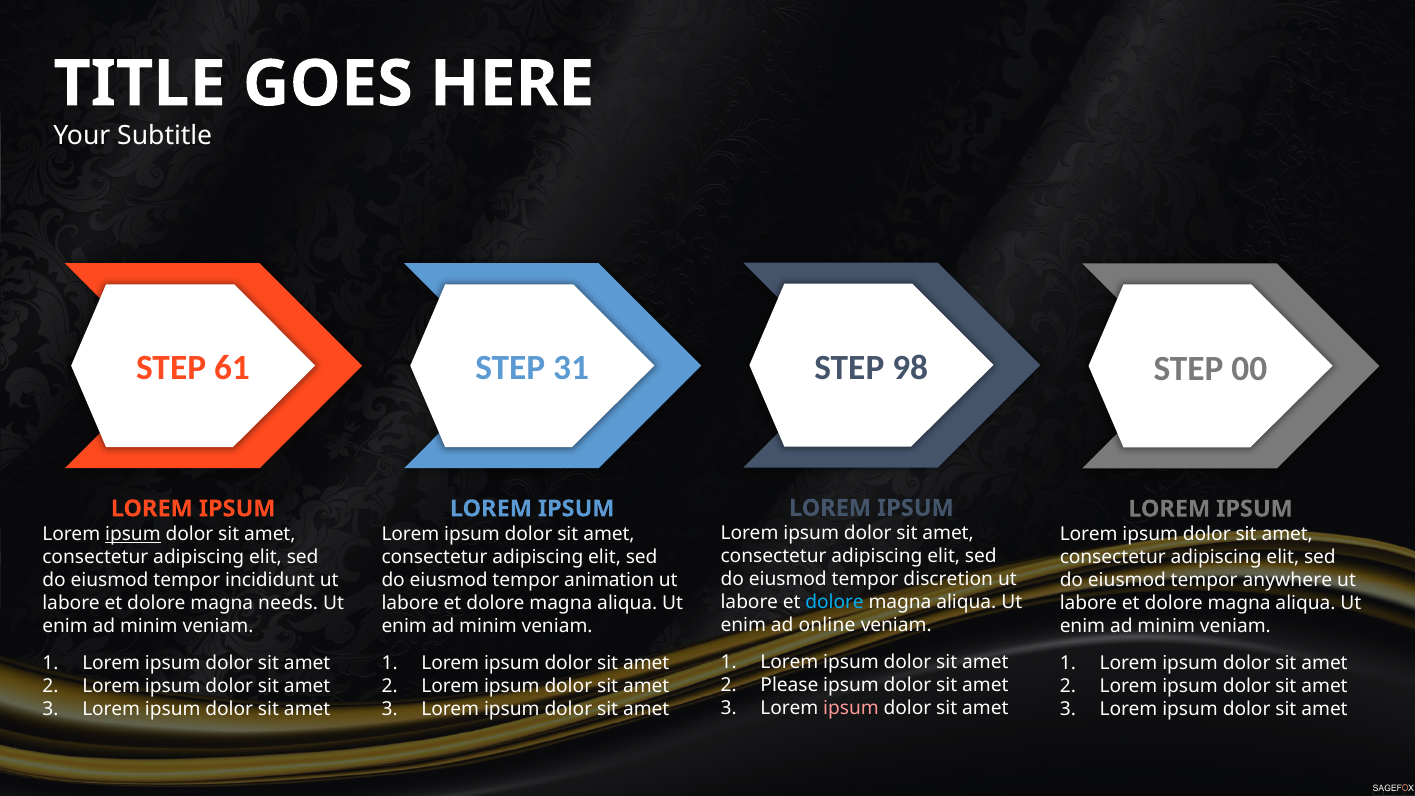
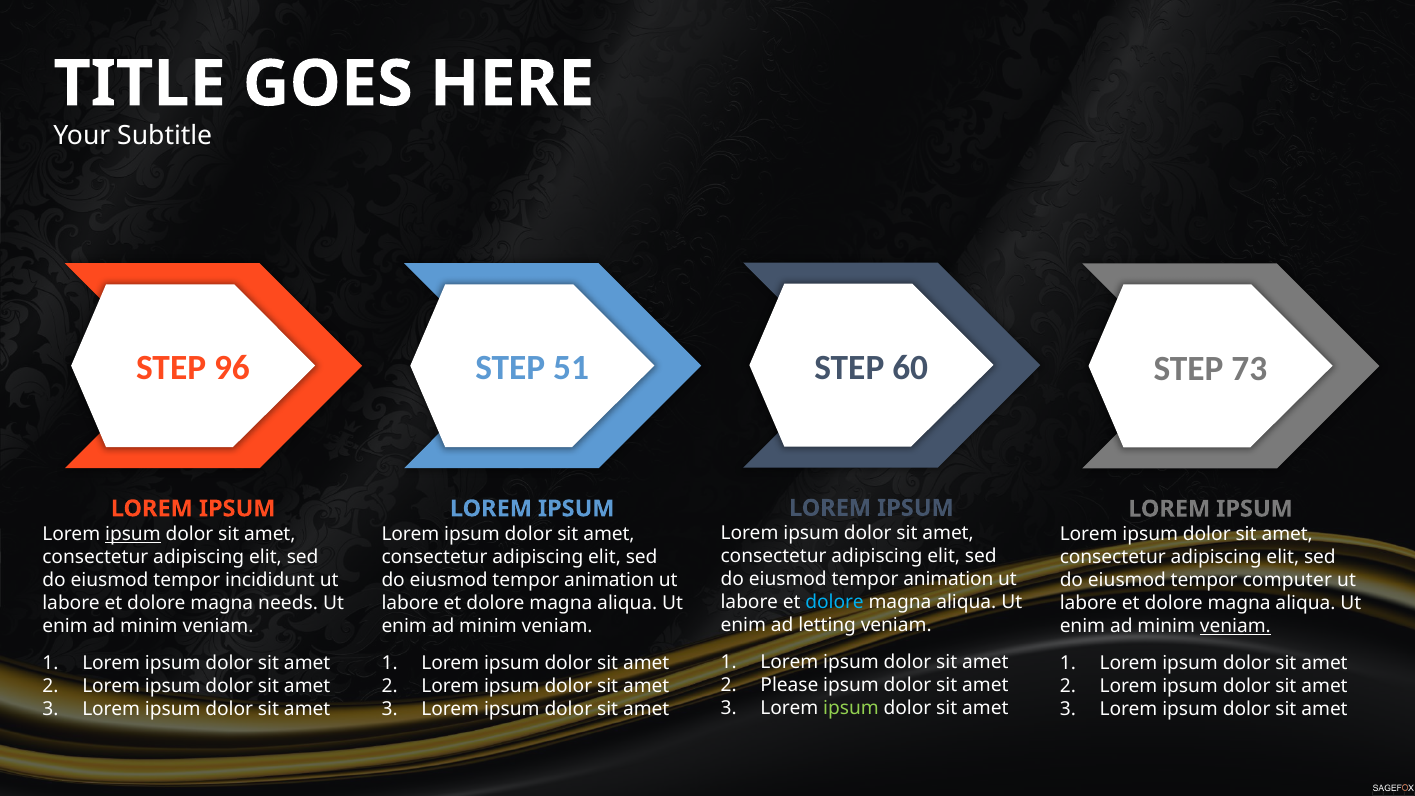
98: 98 -> 60
61: 61 -> 96
31: 31 -> 51
00: 00 -> 73
discretion at (948, 579): discretion -> animation
anywhere: anywhere -> computer
online: online -> letting
veniam at (1235, 626) underline: none -> present
ipsum at (851, 709) colour: pink -> light green
